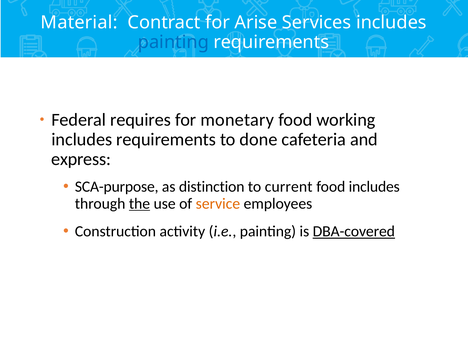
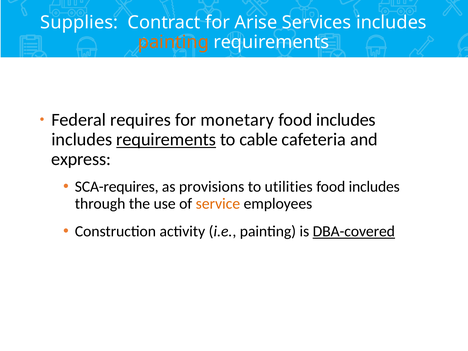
Material: Material -> Supplies
painting at (173, 42) colour: blue -> orange
working at (346, 120): working -> includes
requirements at (166, 140) underline: none -> present
done: done -> cable
SCA-purpose: SCA-purpose -> SCA-requires
distinction: distinction -> provisions
current: current -> utilities
the underline: present -> none
